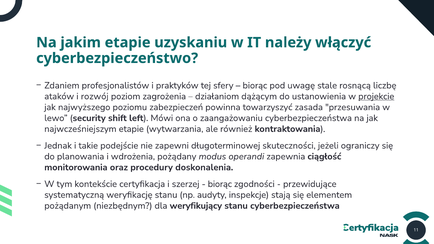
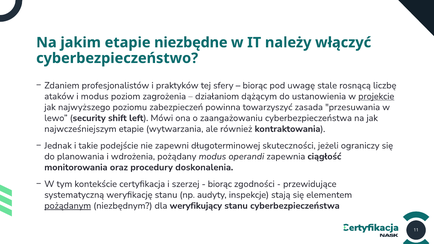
uzyskaniu: uzyskaniu -> niezbędne
i rozwój: rozwój -> modus
pożądanym underline: none -> present
